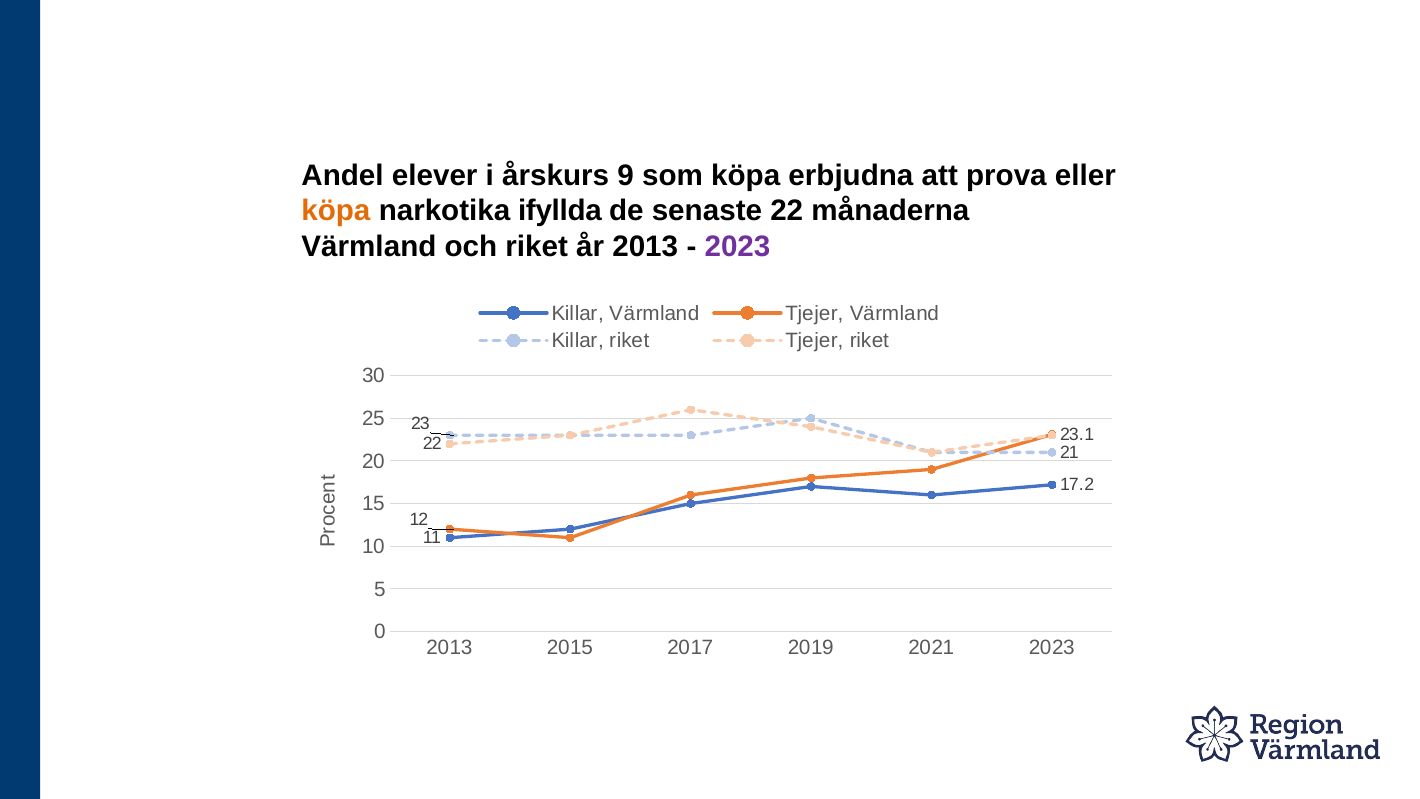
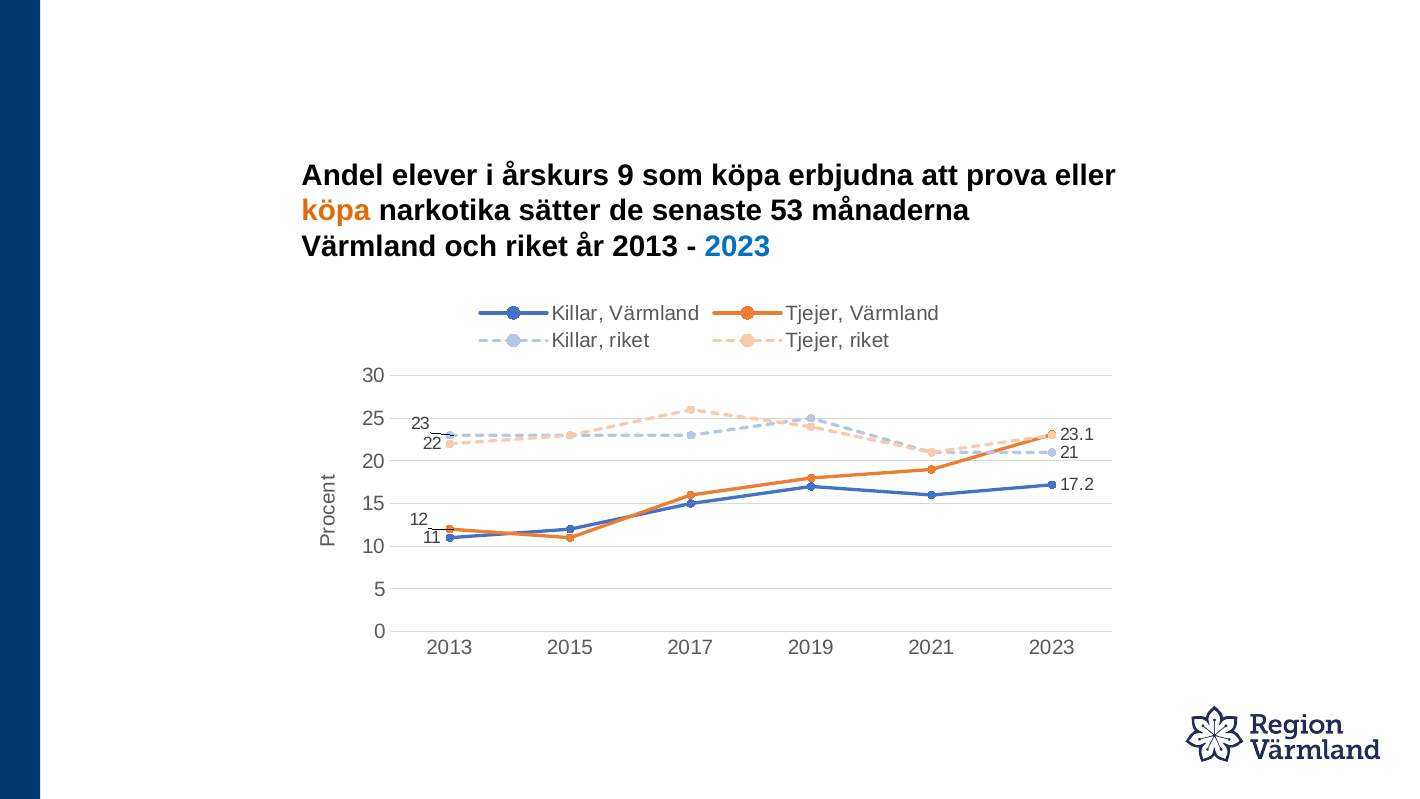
ifyllda: ifyllda -> sätter
senaste 22: 22 -> 53
2023 at (737, 247) colour: purple -> blue
